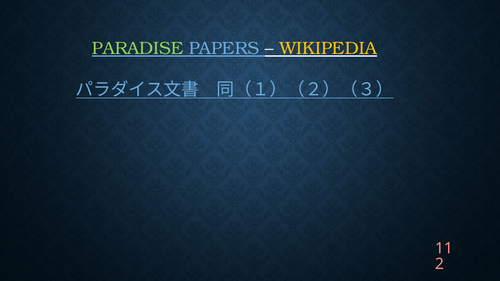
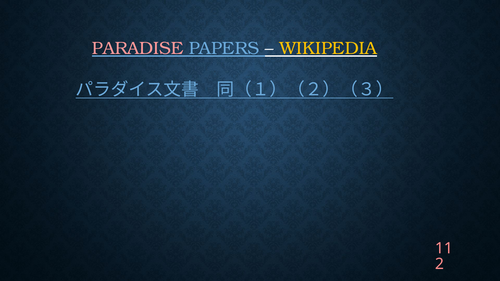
PARADISE colour: light green -> pink
